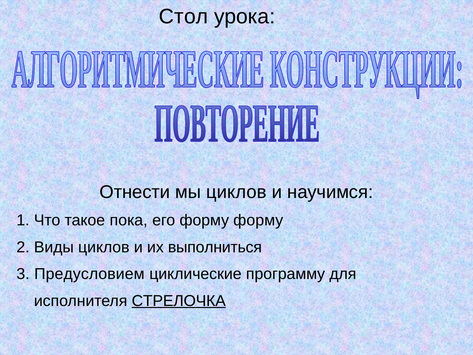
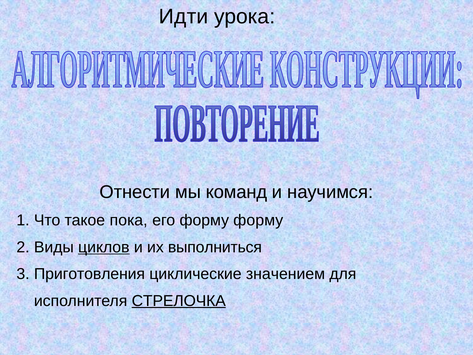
Стол: Стол -> Идти
мы циклов: циклов -> команд
циклов at (104, 247) underline: none -> present
Предусловием: Предусловием -> Приготовления
программу: программу -> значением
